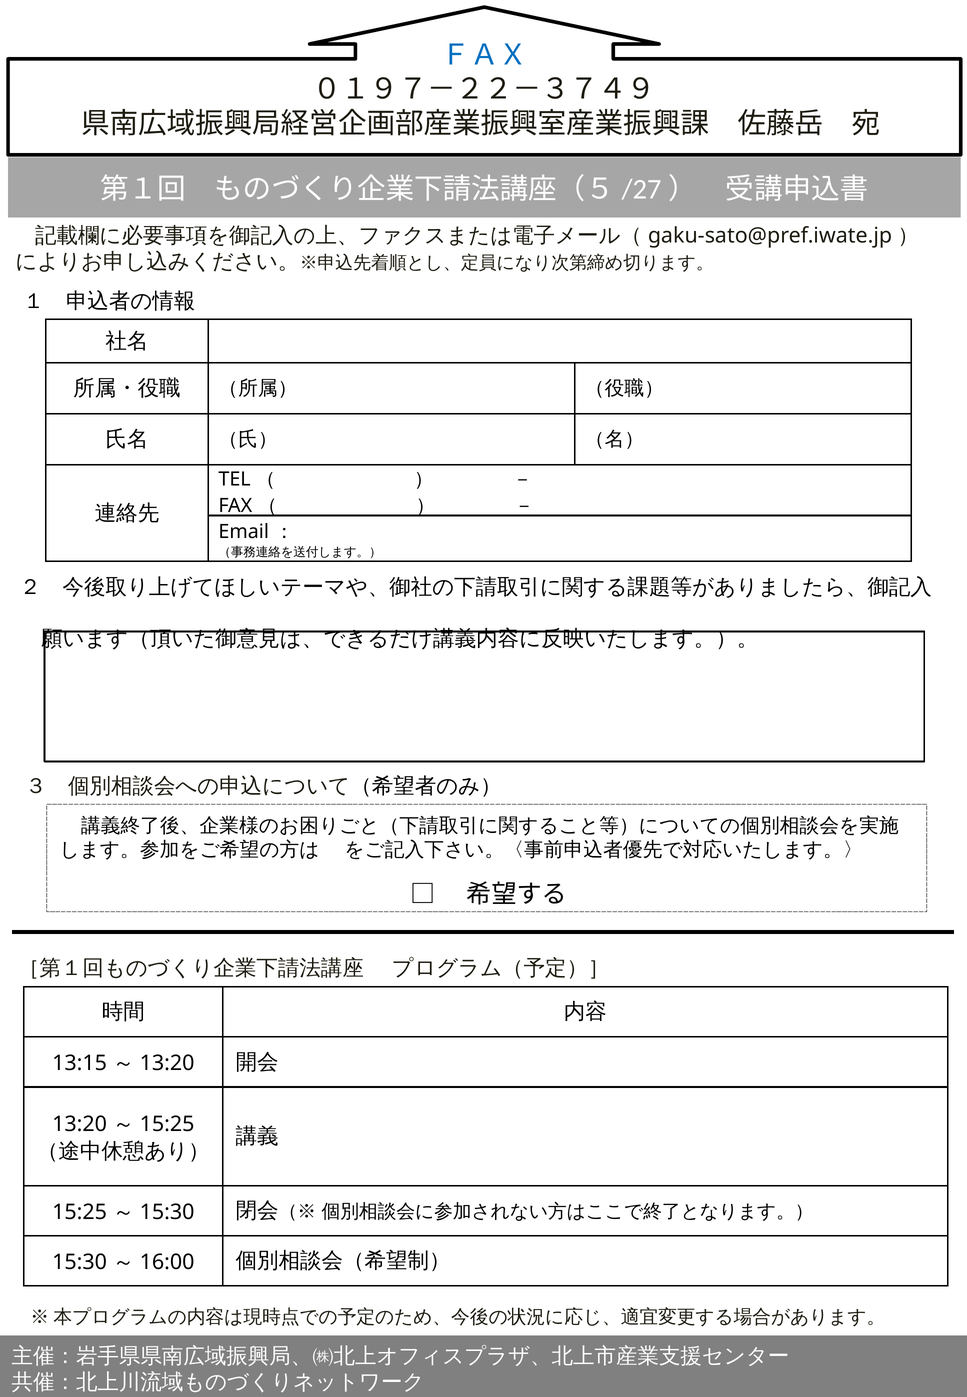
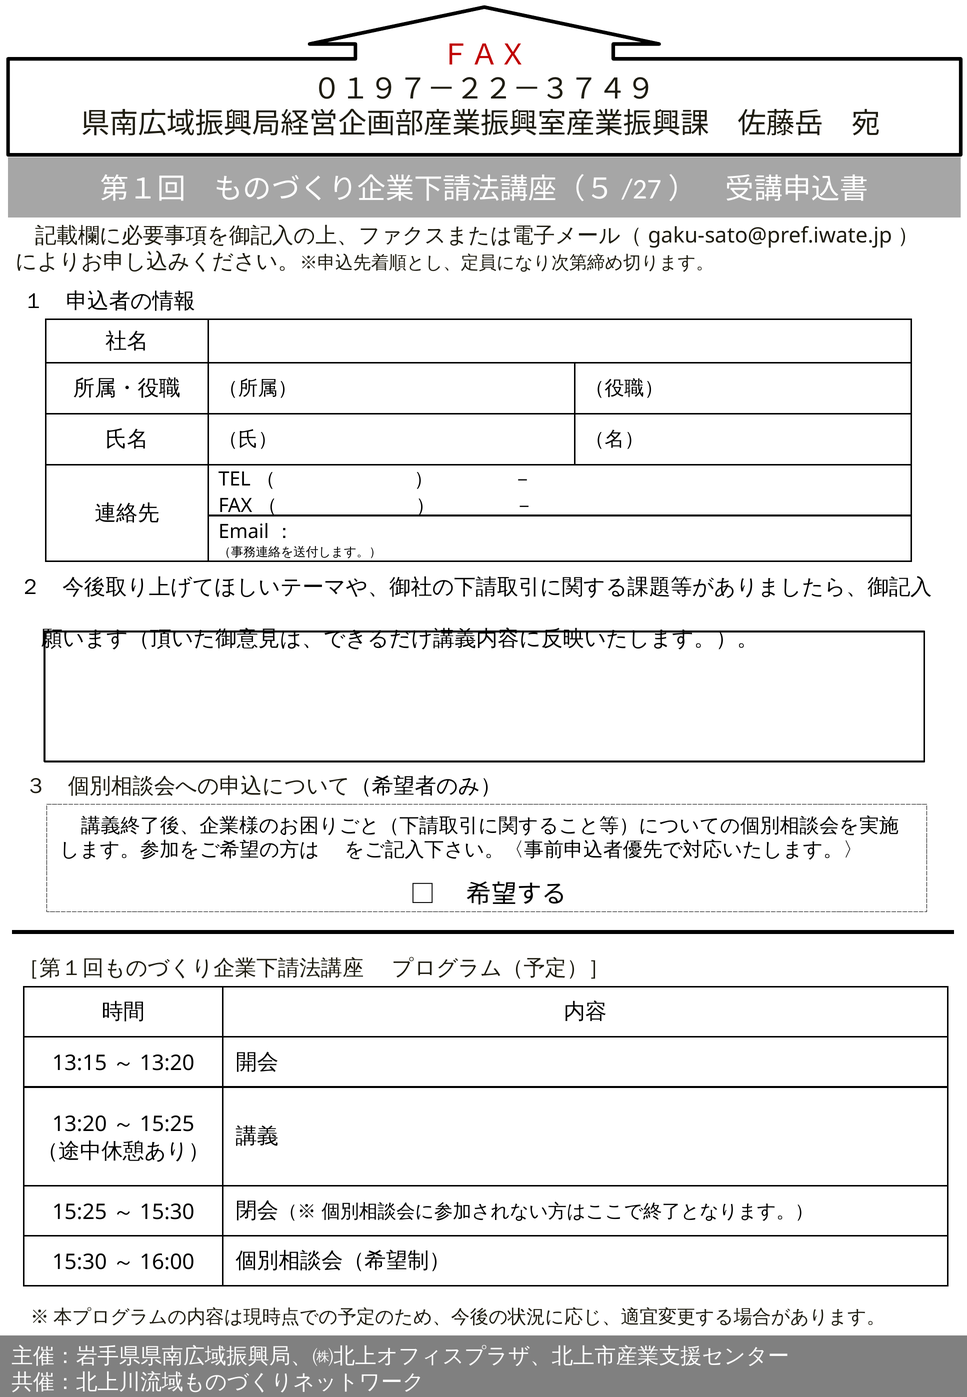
ＦＡＸ colour: blue -> red
